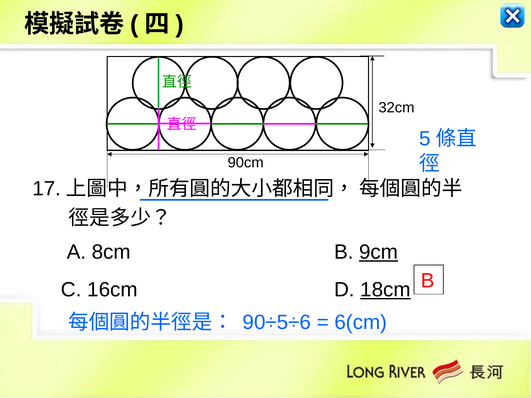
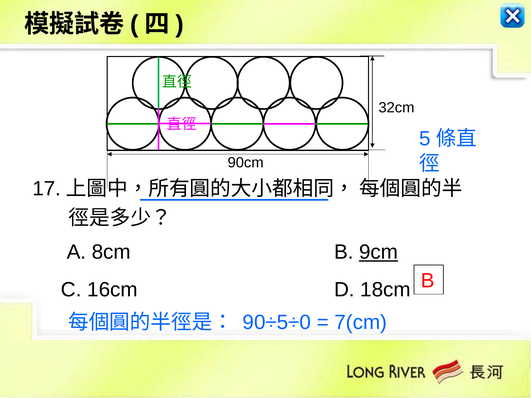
18cm underline: present -> none
90÷5÷6: 90÷5÷6 -> 90÷5÷0
6(cm: 6(cm -> 7(cm
